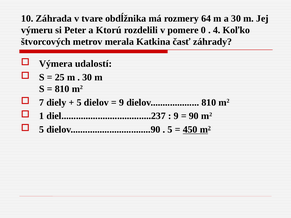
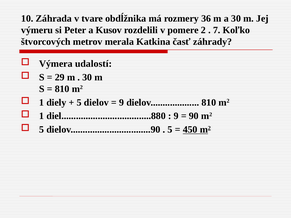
64: 64 -> 36
Ktorú: Ktorú -> Kusov
0: 0 -> 2
4: 4 -> 7
25: 25 -> 29
7 at (42, 103): 7 -> 1
diel.....................................237: diel.....................................237 -> diel.....................................880
